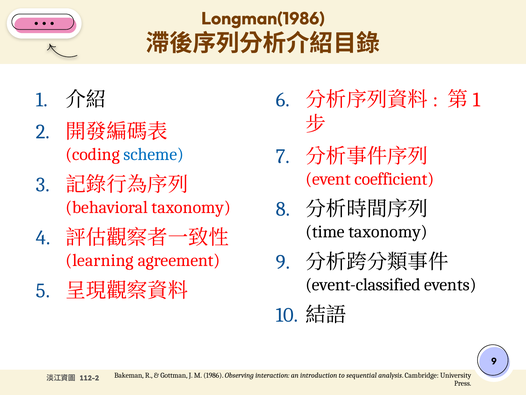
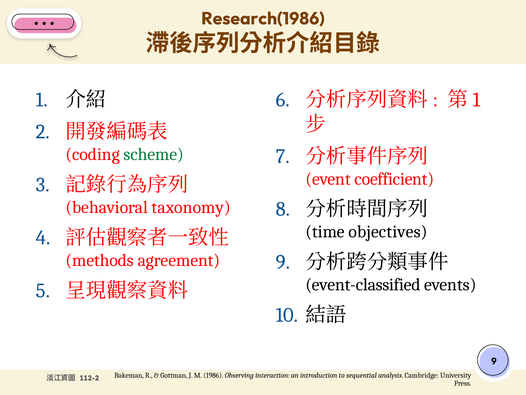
Longman(1986: Longman(1986 -> Research(1986
scheme colour: blue -> green
time taxonomy: taxonomy -> objectives
learning: learning -> methods
